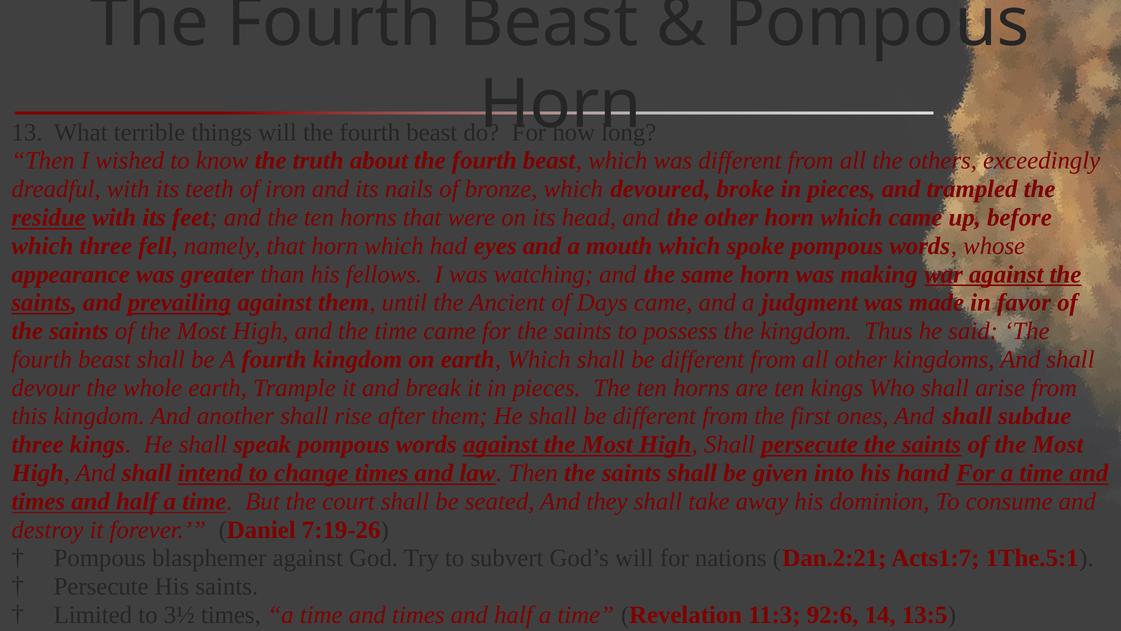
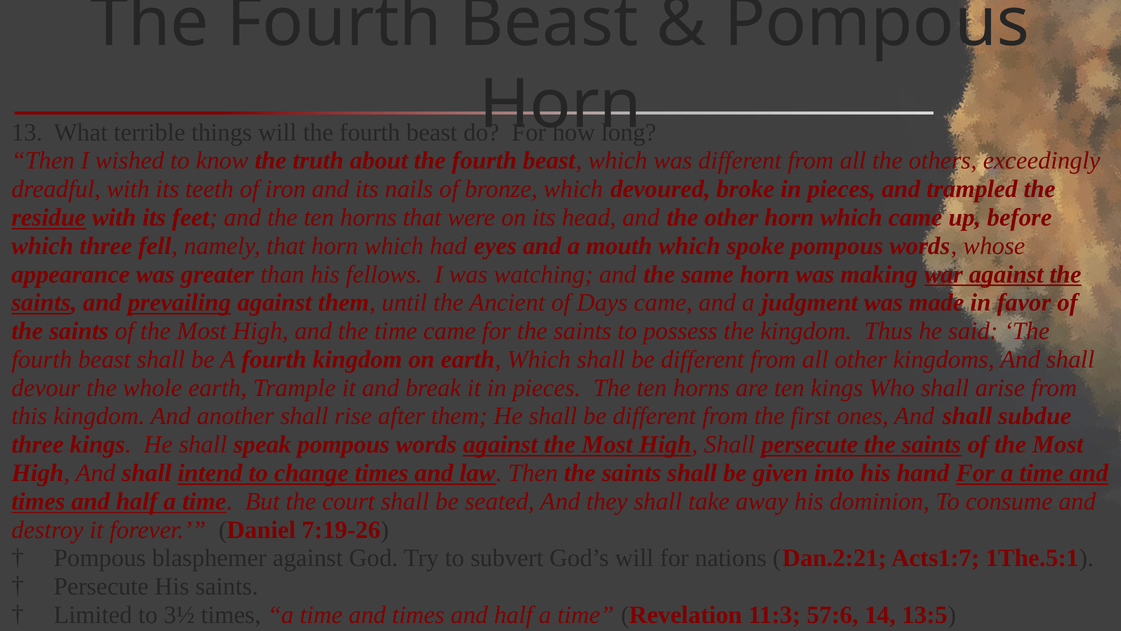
92:6: 92:6 -> 57:6
